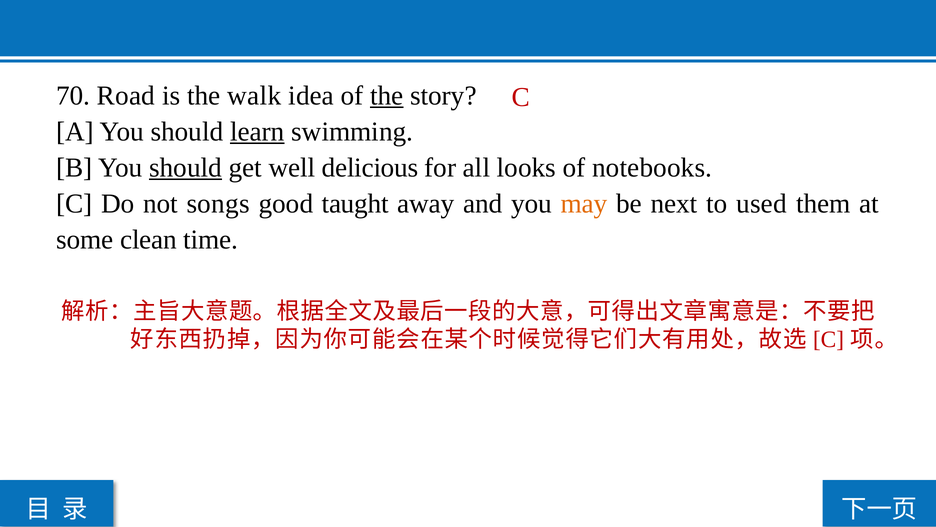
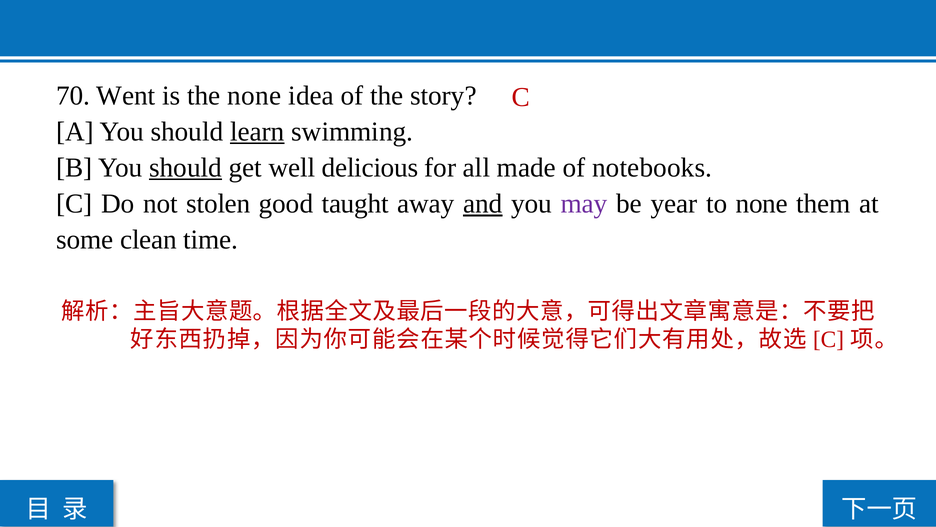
Road: Road -> Went
the walk: walk -> none
the at (387, 95) underline: present -> none
looks: looks -> made
songs: songs -> stolen
and underline: none -> present
may colour: orange -> purple
next: next -> year
to used: used -> none
